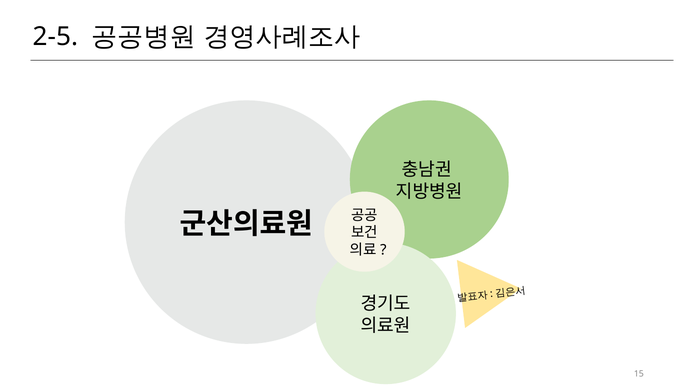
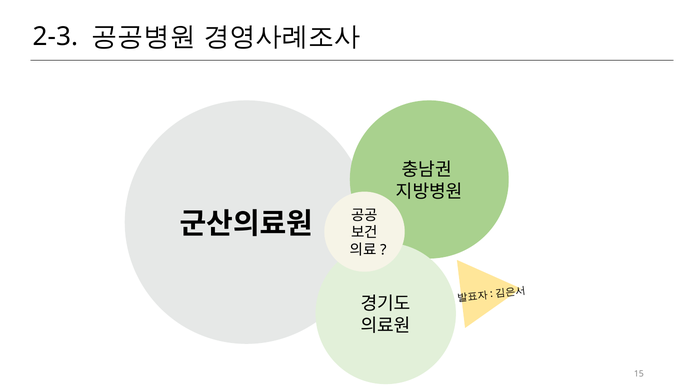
2-5: 2-5 -> 2-3
